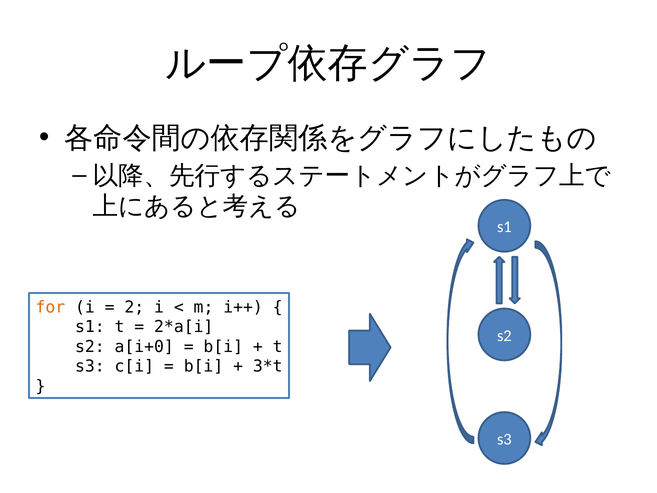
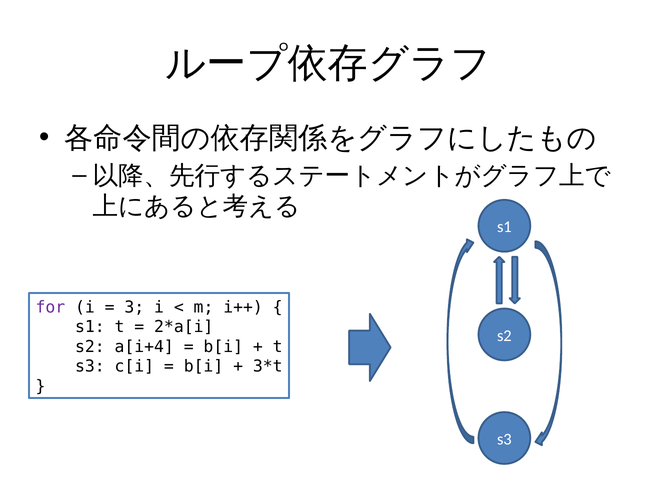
for colour: orange -> purple
2: 2 -> 3
a[i+0: a[i+0 -> a[i+4
